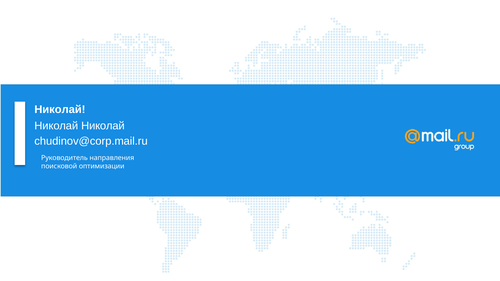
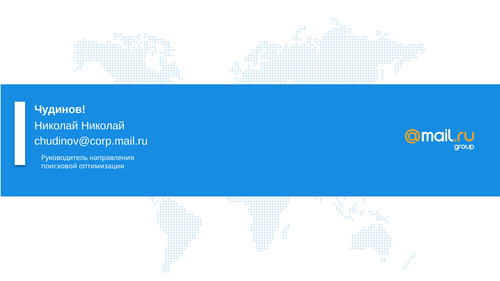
Николай at (60, 110): Николай -> Чудинов
